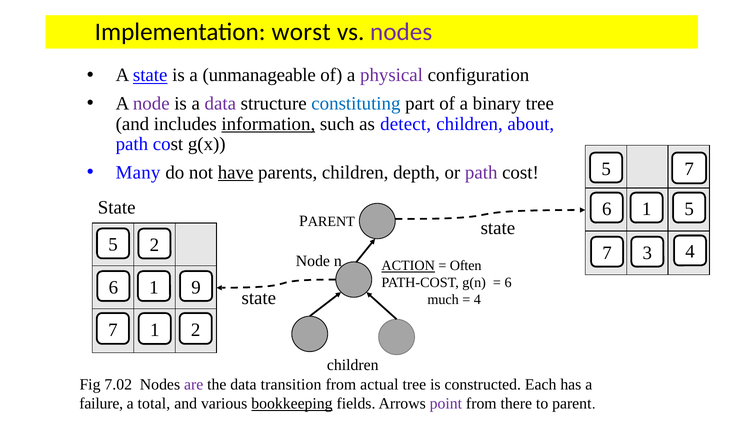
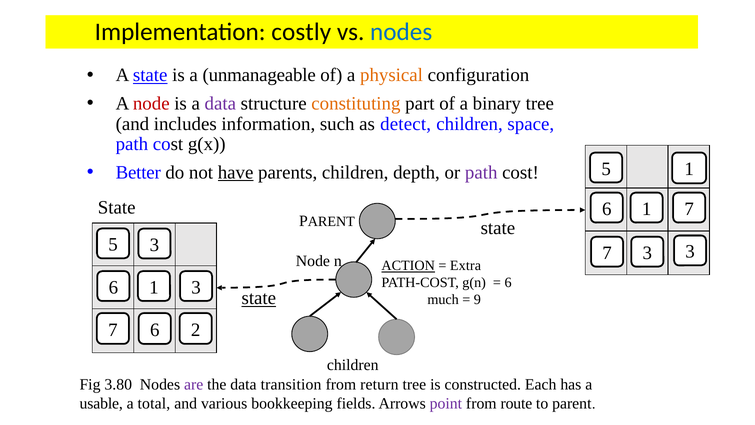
worst: worst -> costly
nodes at (401, 32) colour: purple -> blue
physical colour: purple -> orange
node at (151, 103) colour: purple -> red
constituting colour: blue -> orange
information underline: present -> none
about: about -> space
7 at (689, 169): 7 -> 1
Many: Many -> Better
1 5: 5 -> 7
5 2: 2 -> 3
3 4: 4 -> 3
Often: Often -> Extra
1 9: 9 -> 3
state at (259, 298) underline: none -> present
4 at (477, 300): 4 -> 9
7 1: 1 -> 6
7.02: 7.02 -> 3.80
actual: actual -> return
failure: failure -> usable
bookkeeping underline: present -> none
there: there -> route
